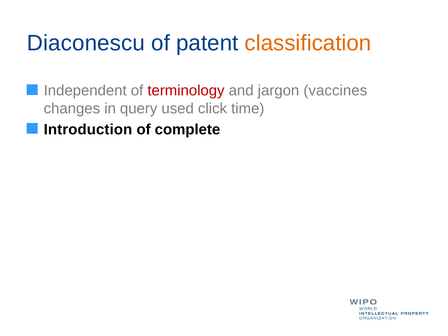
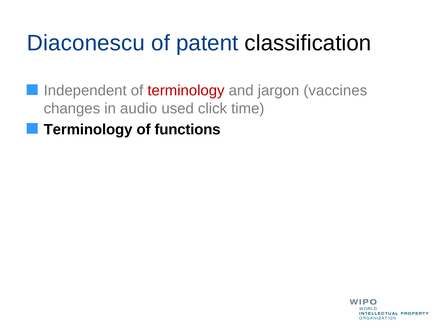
classification colour: orange -> black
query: query -> audio
Introduction at (88, 129): Introduction -> Terminology
complete: complete -> functions
